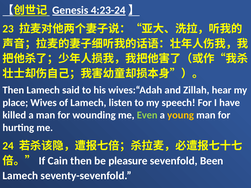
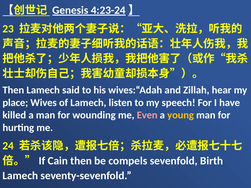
Even colour: light green -> pink
pleasure: pleasure -> compels
Been: Been -> Birth
